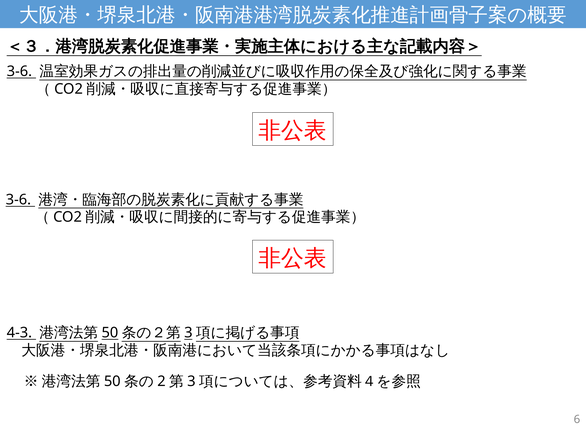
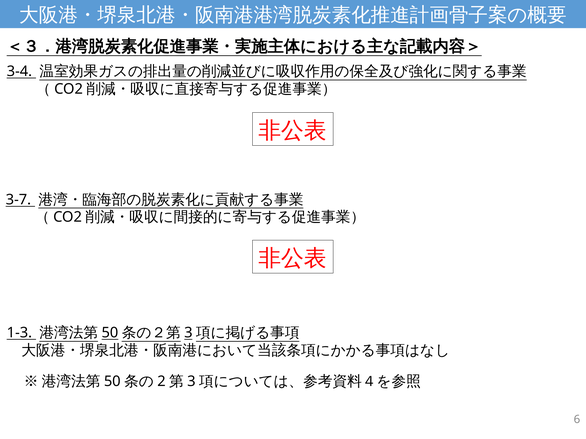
3-6 at (19, 72): 3-6 -> 3-4
3-6 at (18, 200): 3-6 -> 3-7
4-3: 4-3 -> 1-3
